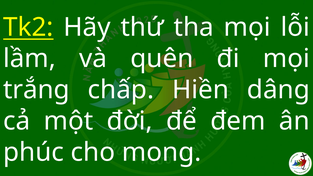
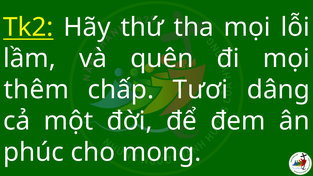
trắng: trắng -> thêm
Hiền: Hiền -> Tươi
